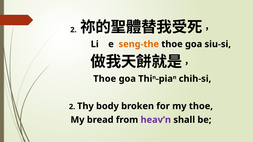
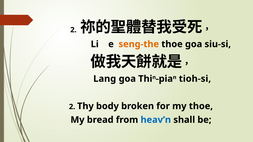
Thoe at (105, 79): Thoe -> Lang
chih-si: chih-si -> tioh-si
heav’n colour: purple -> blue
